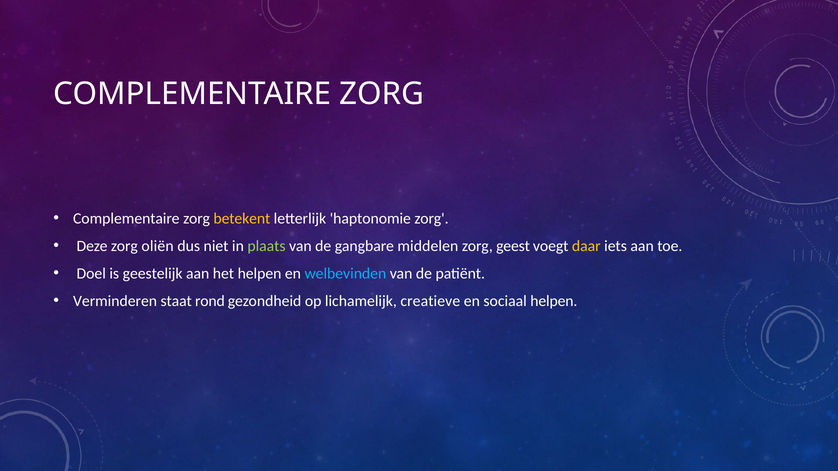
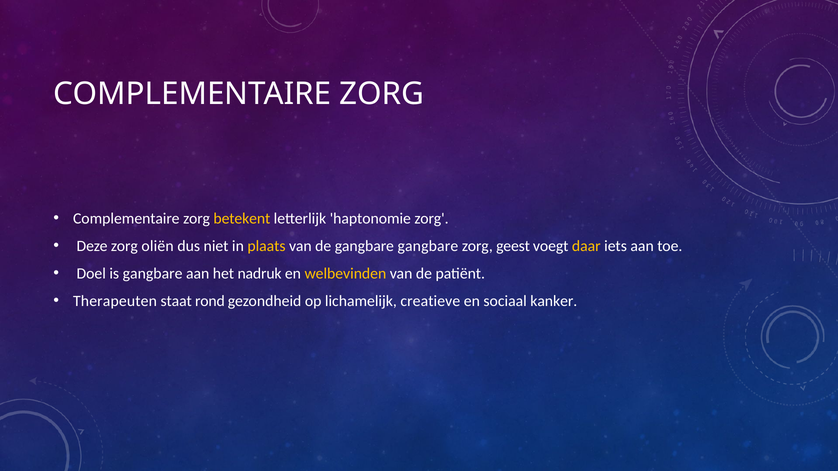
plaats colour: light green -> yellow
gangbare middelen: middelen -> gangbare
is geestelijk: geestelijk -> gangbare
het helpen: helpen -> nadruk
welbevinden colour: light blue -> yellow
Verminderen: Verminderen -> Therapeuten
sociaal helpen: helpen -> kanker
